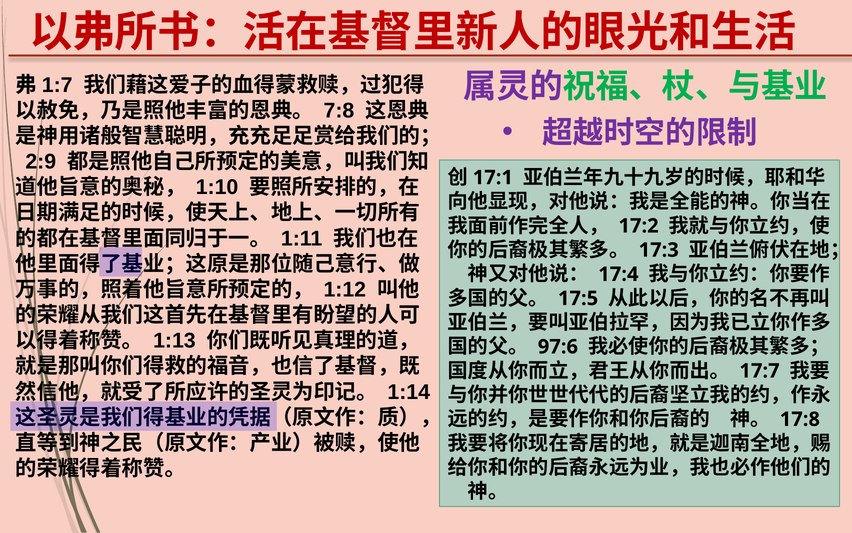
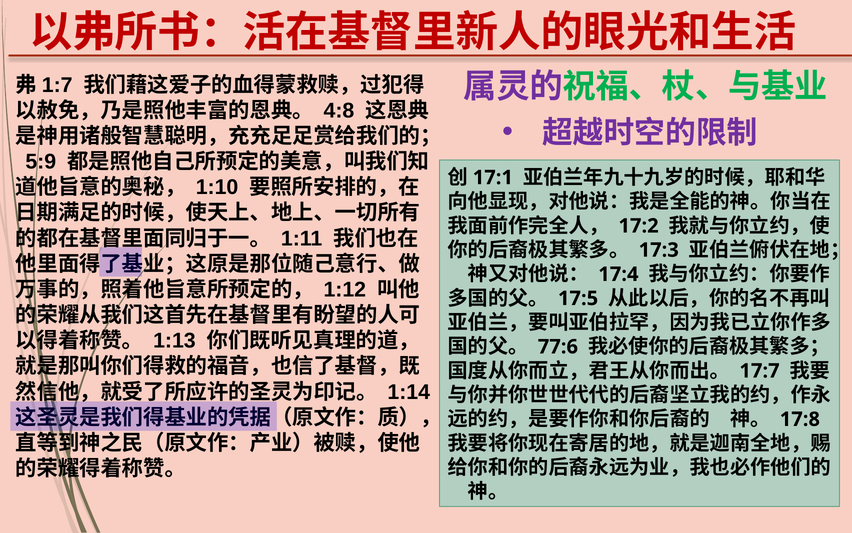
7:8: 7:8 -> 4:8
2:9: 2:9 -> 5:9
97:6: 97:6 -> 77:6
